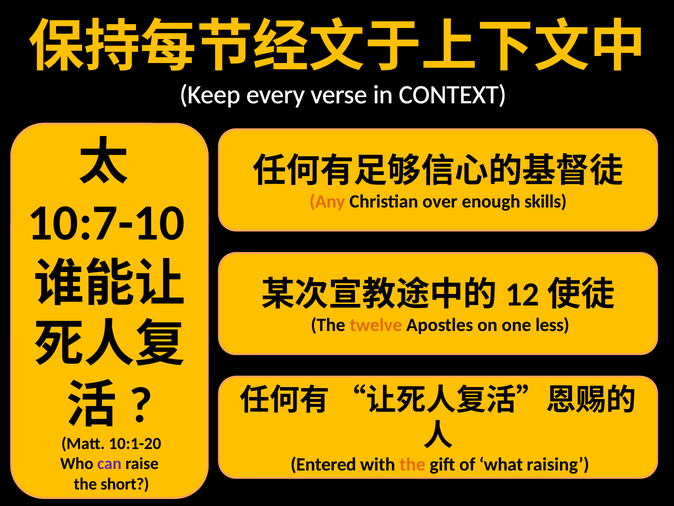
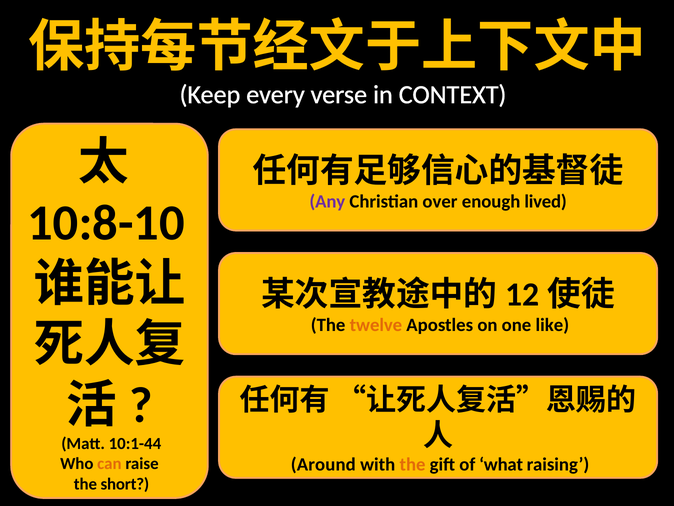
Any colour: orange -> purple
skills: skills -> lived
10:7-10: 10:7-10 -> 10:8-10
less: less -> like
10:1-20: 10:1-20 -> 10:1-44
can colour: purple -> orange
Entered: Entered -> Around
